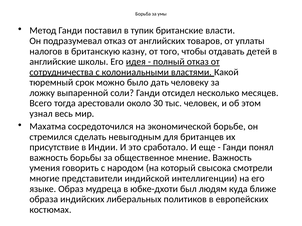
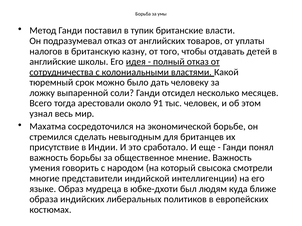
30: 30 -> 91
